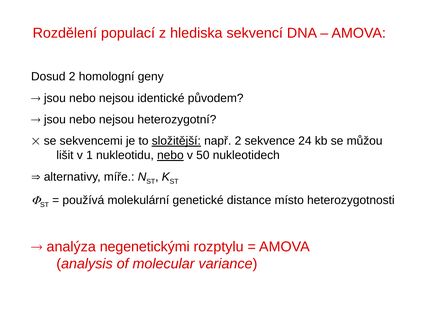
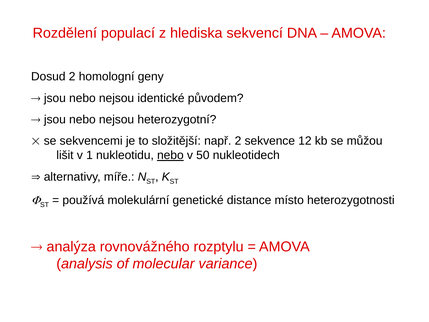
složitější underline: present -> none
24: 24 -> 12
negenetickými: negenetickými -> rovnovážného
